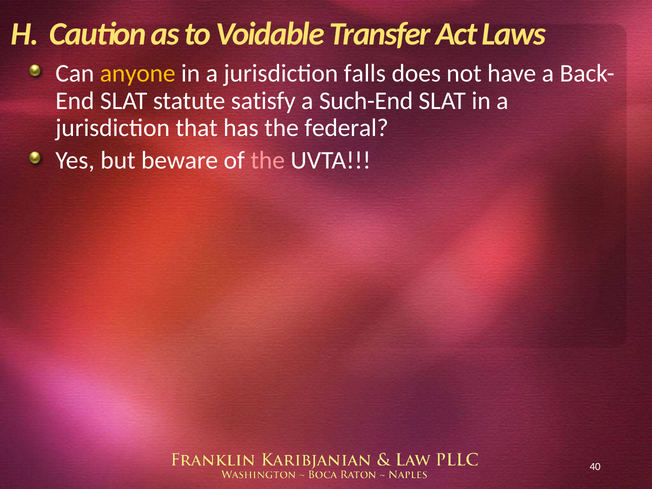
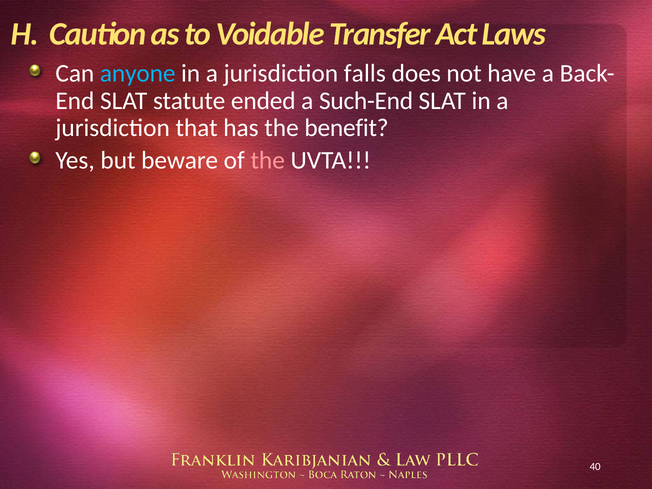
anyone colour: yellow -> light blue
satisfy: satisfy -> ended
federal: federal -> benefit
